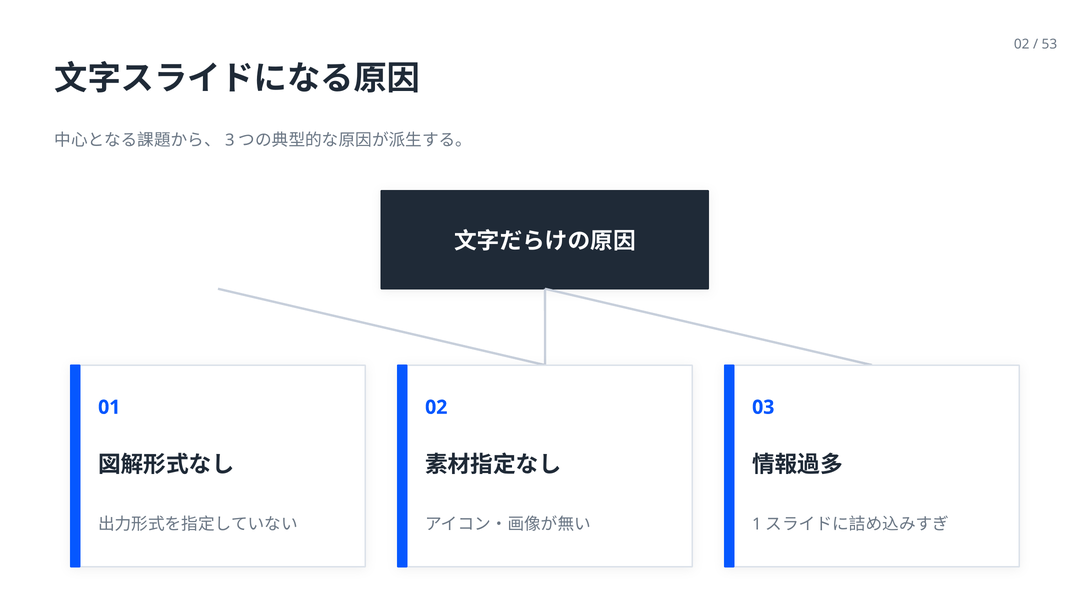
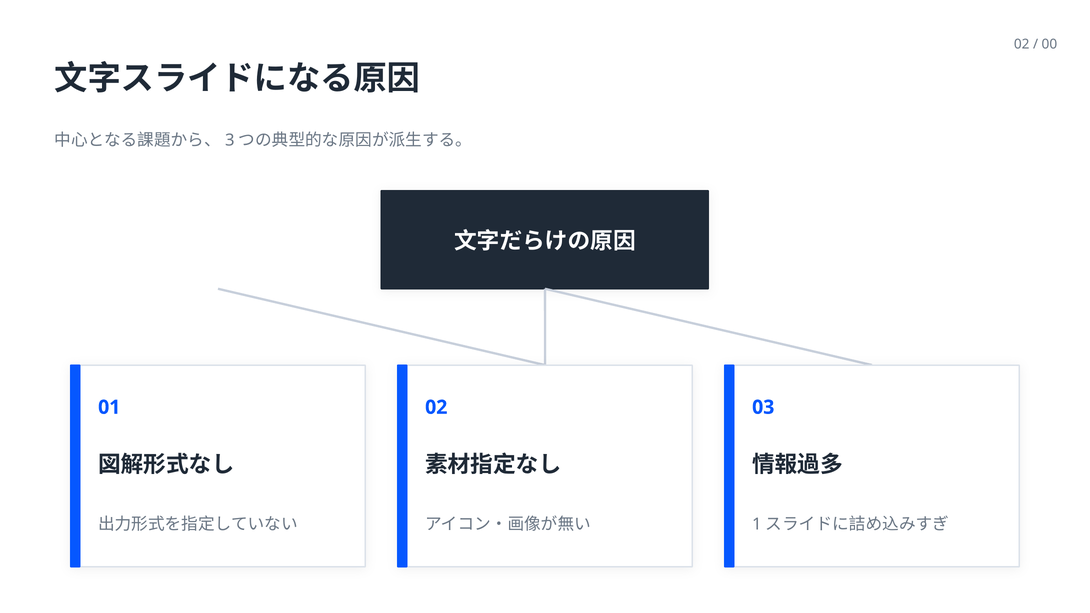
53: 53 -> 00
